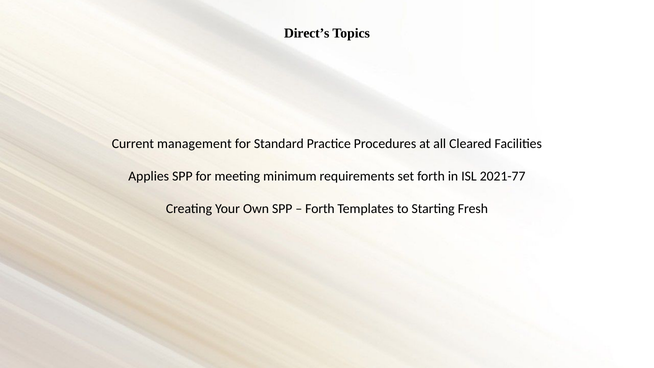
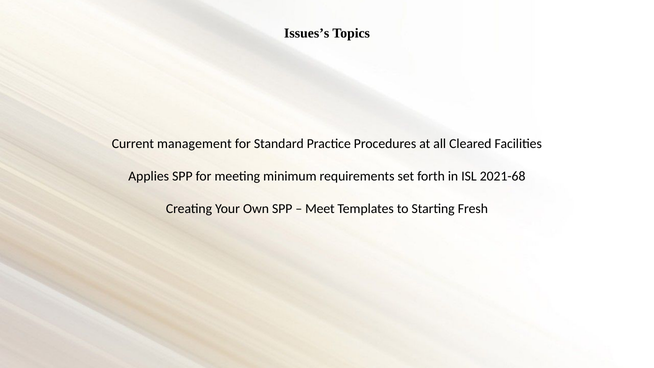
Direct’s: Direct’s -> Issues’s
2021-77: 2021-77 -> 2021-68
Forth at (320, 209): Forth -> Meet
